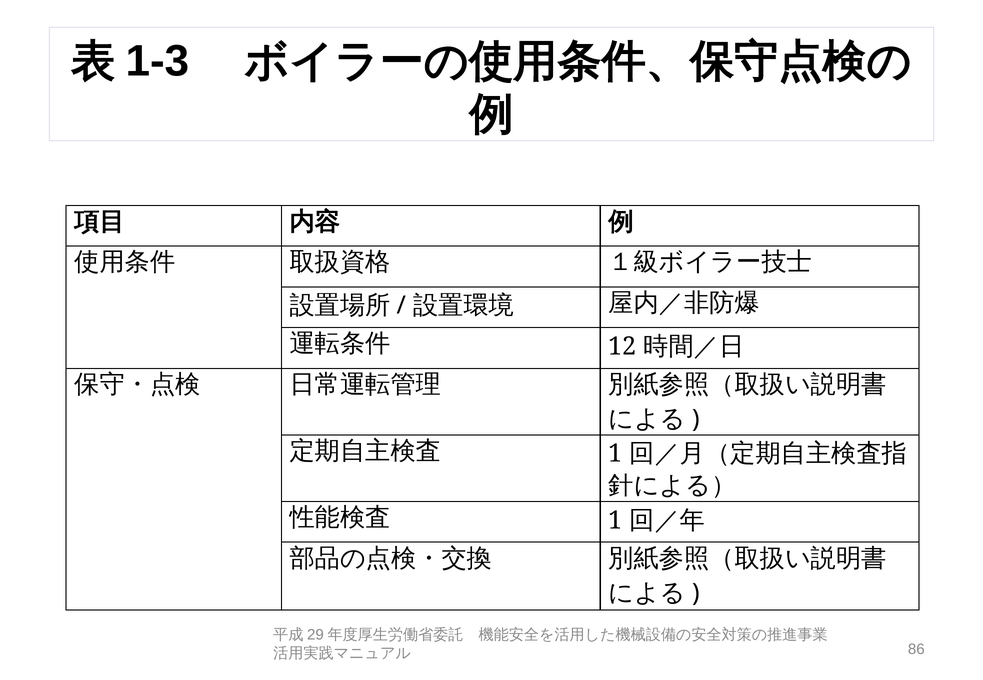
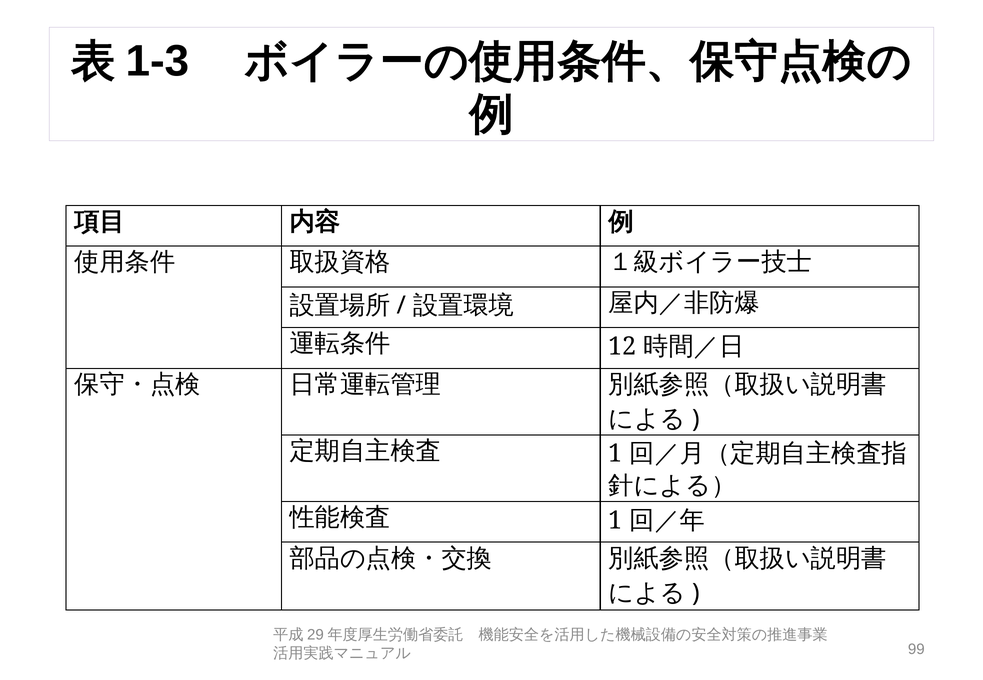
86: 86 -> 99
